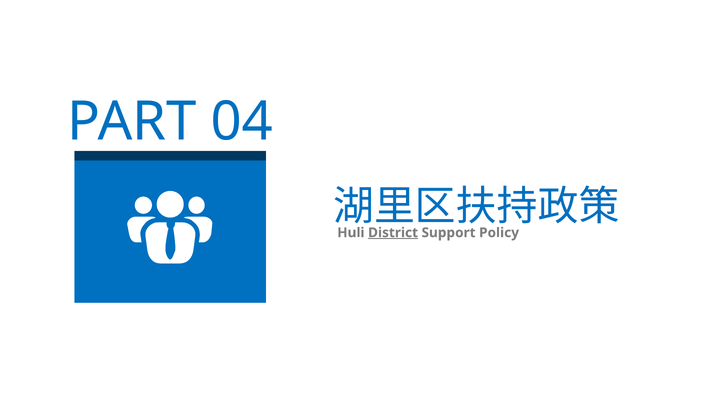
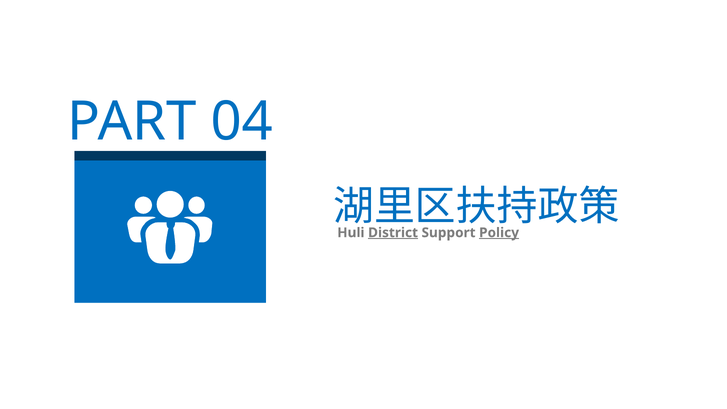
Policy underline: none -> present
